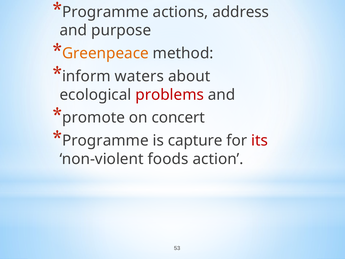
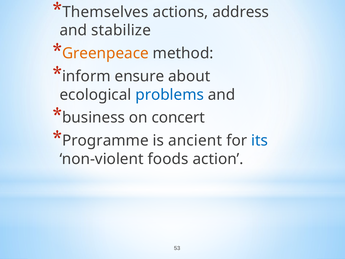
Programme at (105, 12): Programme -> Themselves
purpose: purpose -> stabilize
waters: waters -> ensure
problems colour: red -> blue
promote: promote -> business
capture: capture -> ancient
its colour: red -> blue
